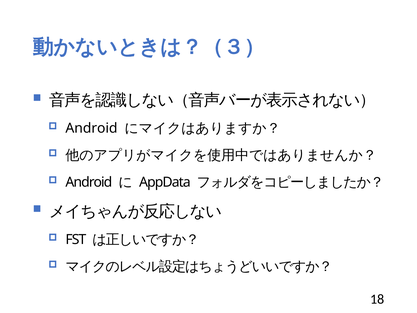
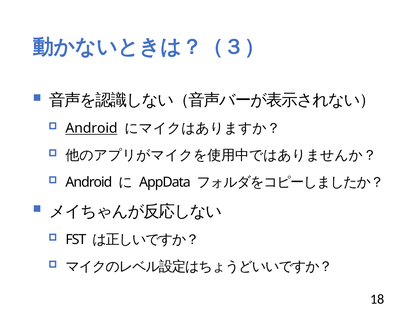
Android at (92, 128) underline: none -> present
